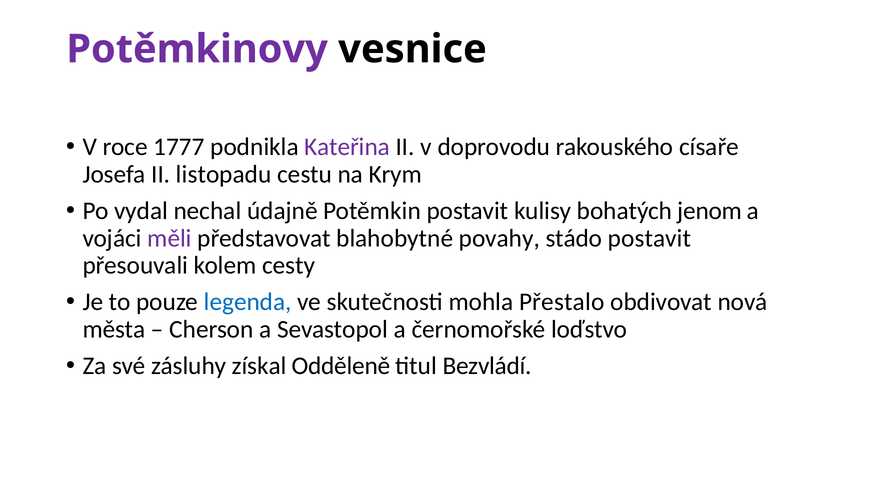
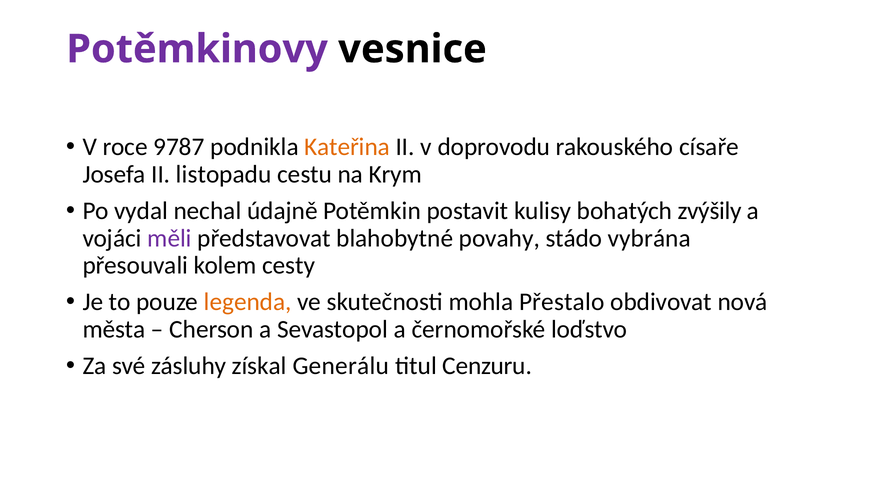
1777: 1777 -> 9787
Kateřina colour: purple -> orange
jenom: jenom -> zvýšily
stádo postavit: postavit -> vybrána
legenda colour: blue -> orange
Odděleně: Odděleně -> Generálu
Bezvládí: Bezvládí -> Cenzuru
